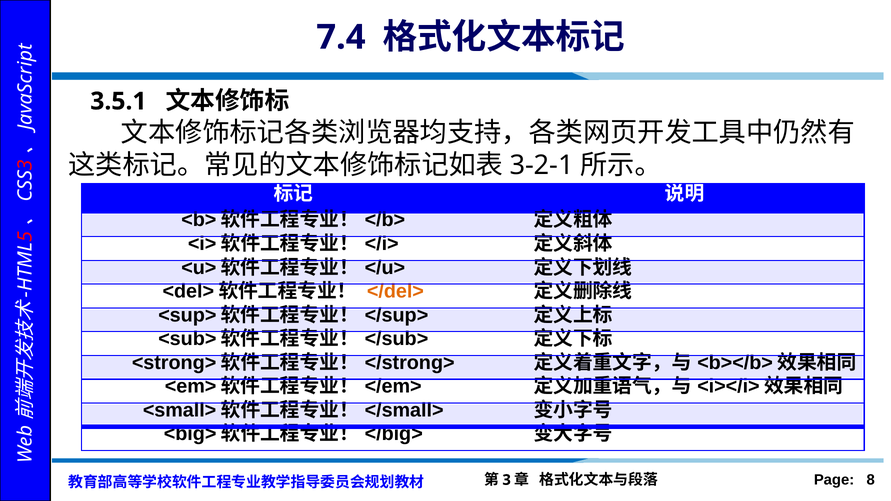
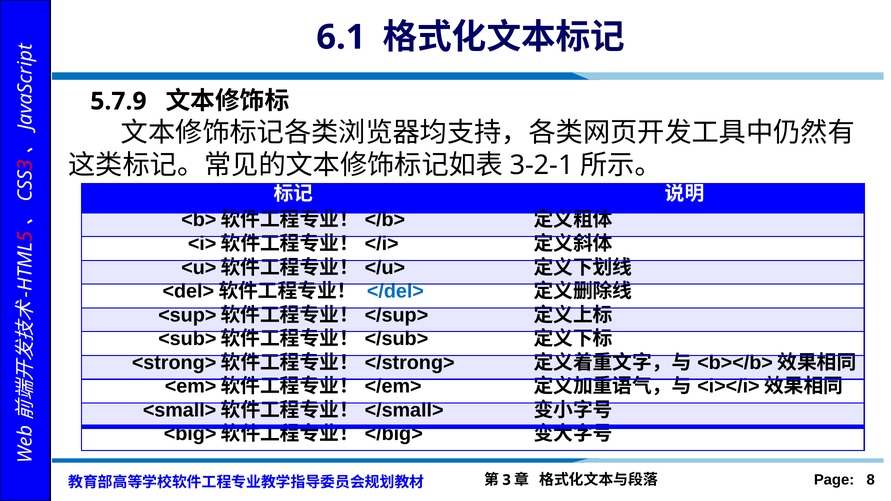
7.4: 7.4 -> 6.1
3.5.1: 3.5.1 -> 5.7.9
</del> colour: orange -> blue
